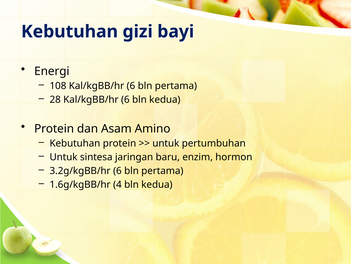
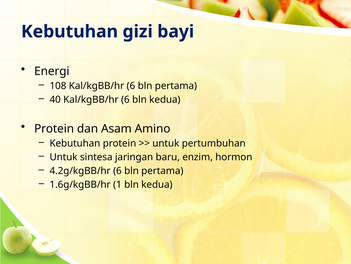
28: 28 -> 40
3.2g/kgBB/hr: 3.2g/kgBB/hr -> 4.2g/kgBB/hr
4: 4 -> 1
